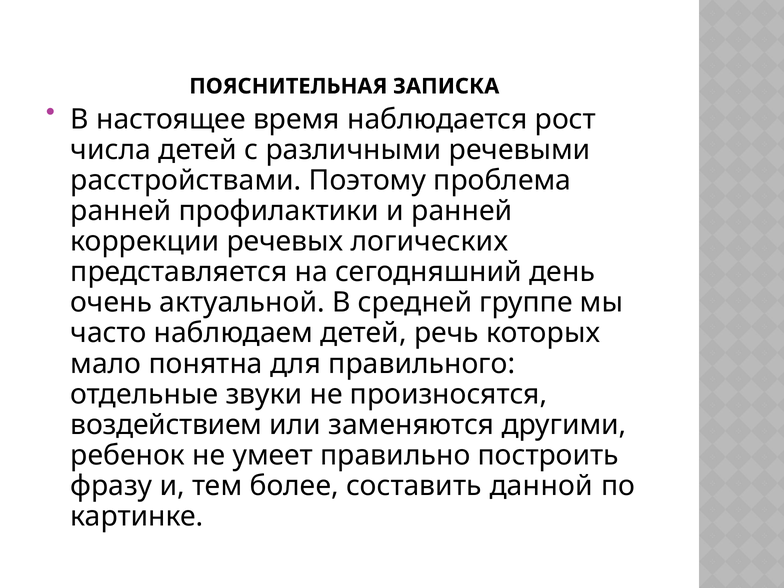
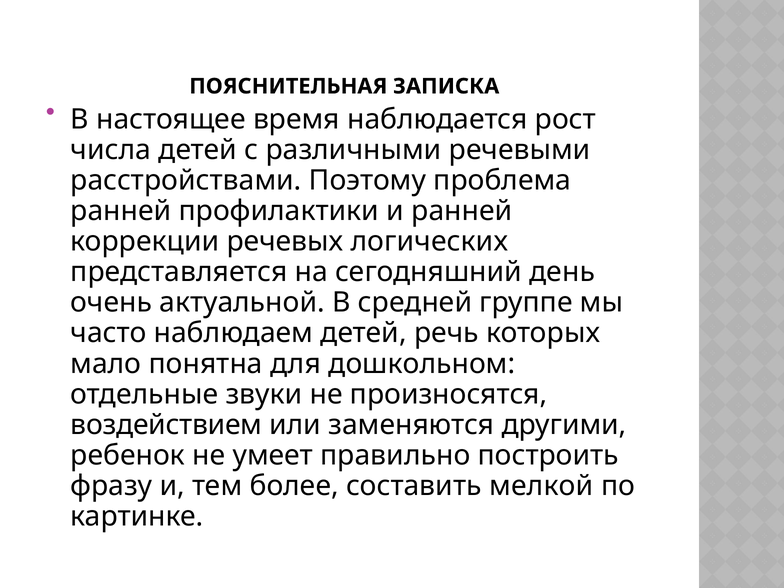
правильного: правильного -> дошкольном
данной: данной -> мелкой
